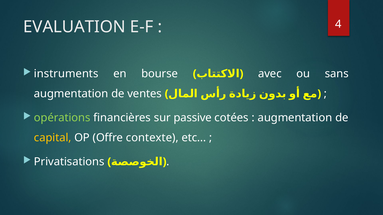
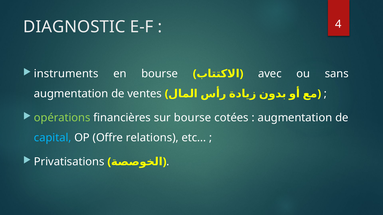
EVALUATION: EVALUATION -> DIAGNOSTIC
sur passive: passive -> bourse
capital colour: yellow -> light blue
contexte: contexte -> relations
